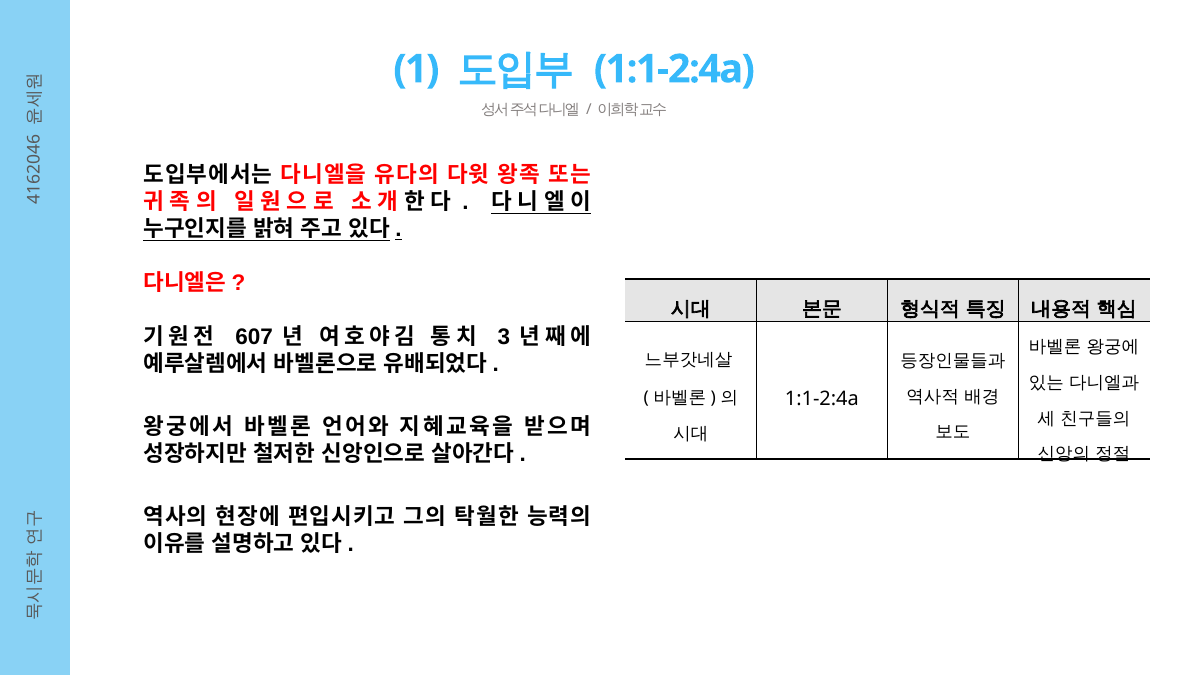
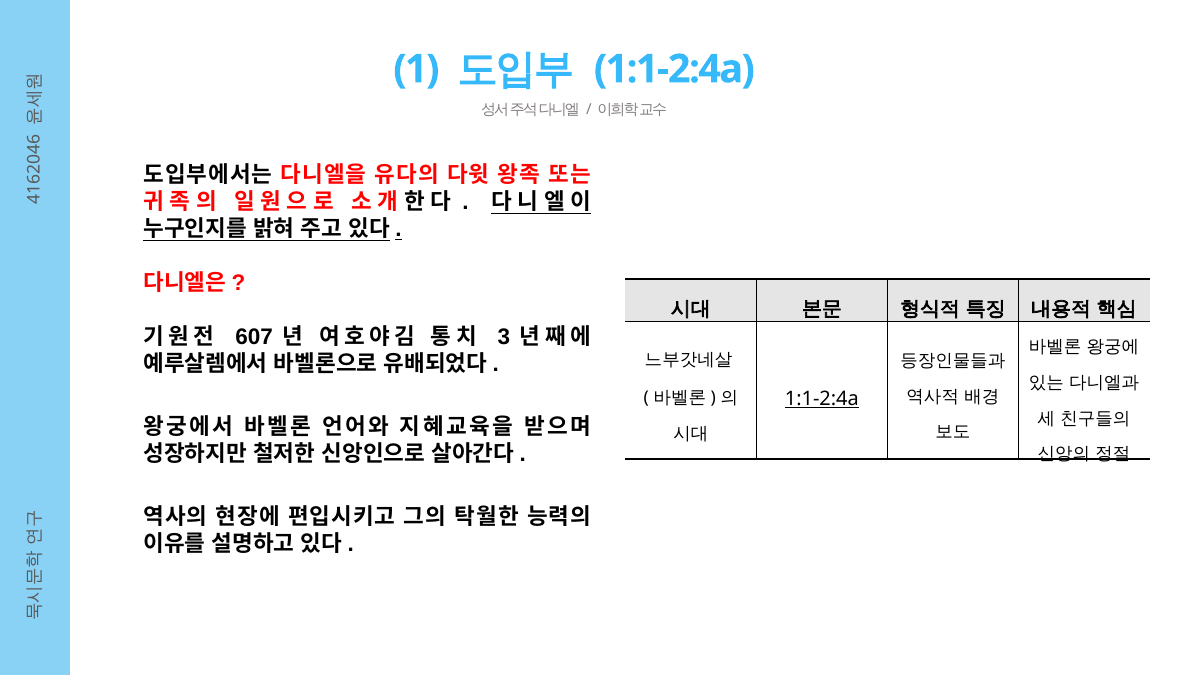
1:1-2:4a at (822, 399) underline: none -> present
